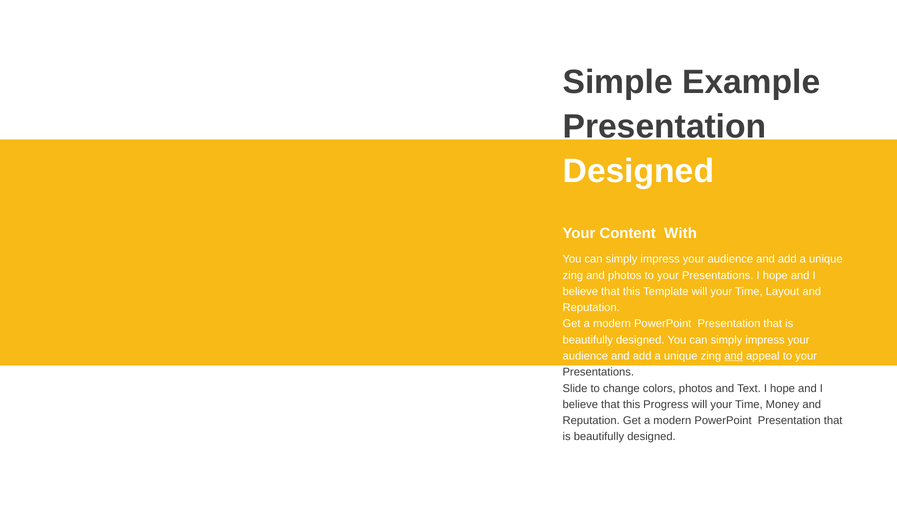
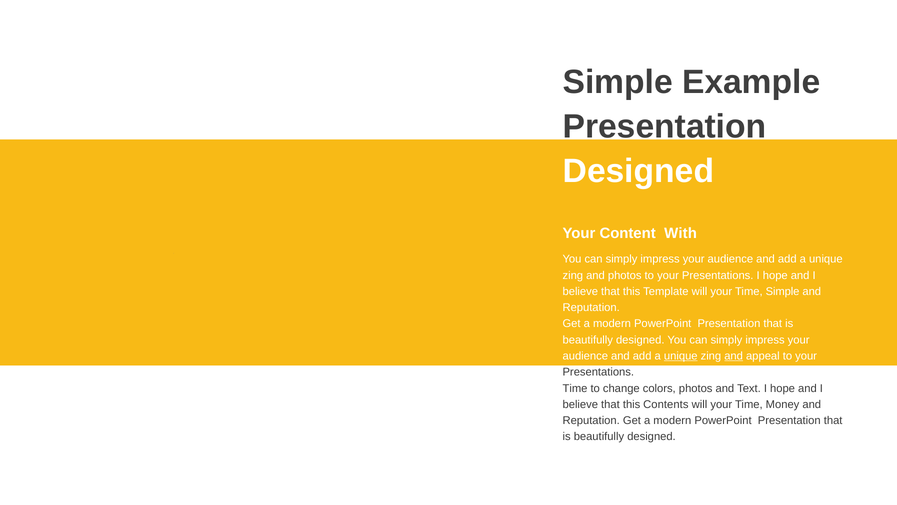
Time Layout: Layout -> Simple
unique at (681, 356) underline: none -> present
Slide at (575, 388): Slide -> Time
Progress: Progress -> Contents
